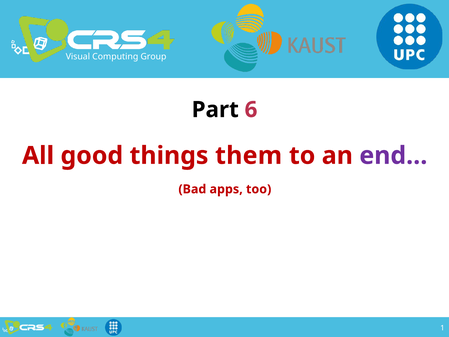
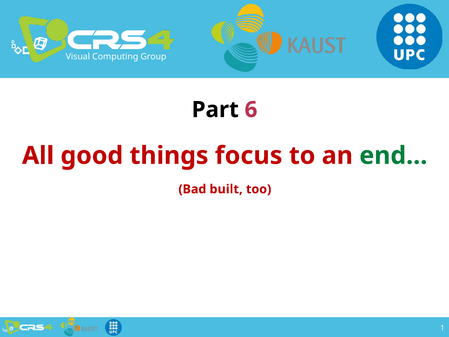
them: them -> focus
end… colour: purple -> green
apps: apps -> built
